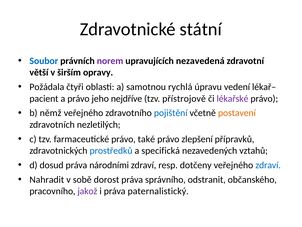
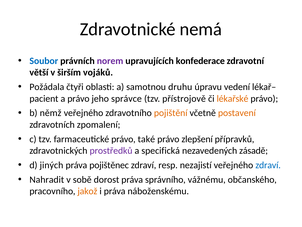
státní: státní -> nemá
nezavedená: nezavedená -> konfederace
opravy: opravy -> vojáků
rychlá: rychlá -> druhu
nejdříve: nejdříve -> správce
lékařské colour: purple -> orange
pojištění colour: blue -> orange
nezletilých: nezletilých -> zpomalení
prostředků colour: blue -> purple
vztahů: vztahů -> zásadě
dosud: dosud -> jiných
národními: národními -> pojištěnec
dotčeny: dotčeny -> nezajistí
odstranit: odstranit -> vážnému
jakož colour: purple -> orange
paternalistický: paternalistický -> náboženskému
